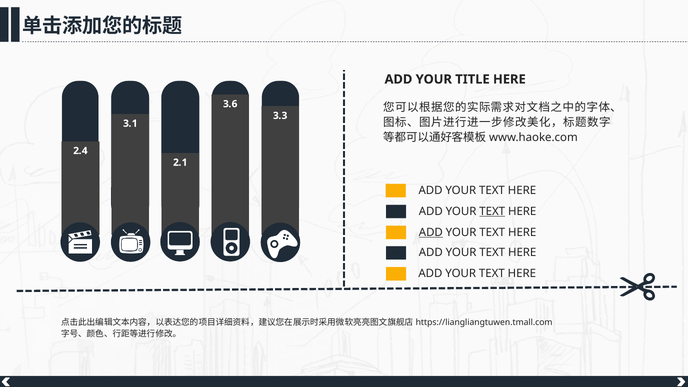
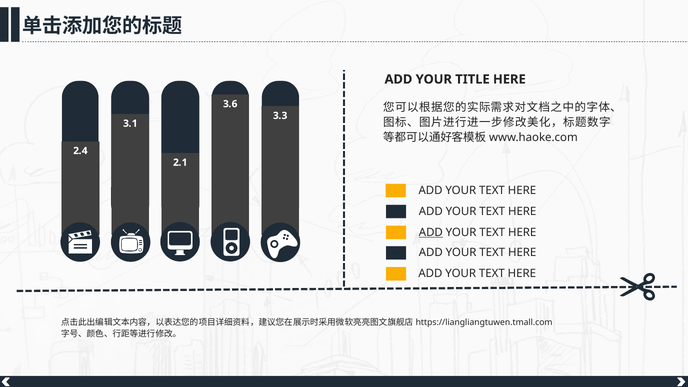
TEXT at (492, 211) underline: present -> none
